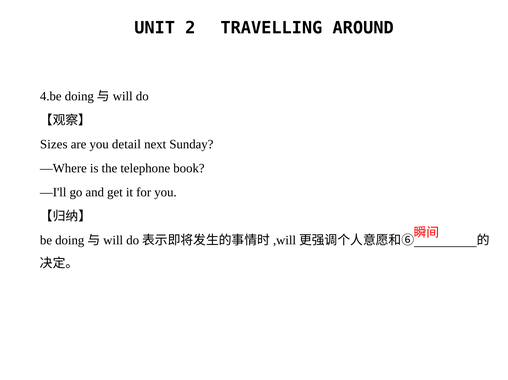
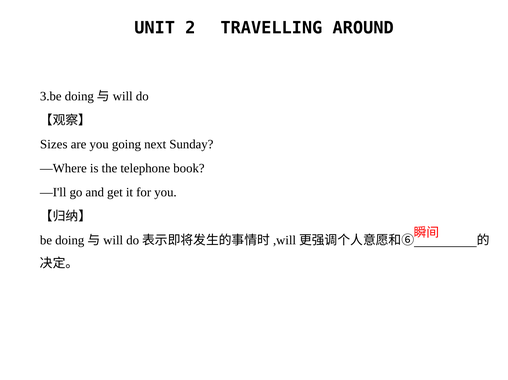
4.be: 4.be -> 3.be
detail: detail -> going
